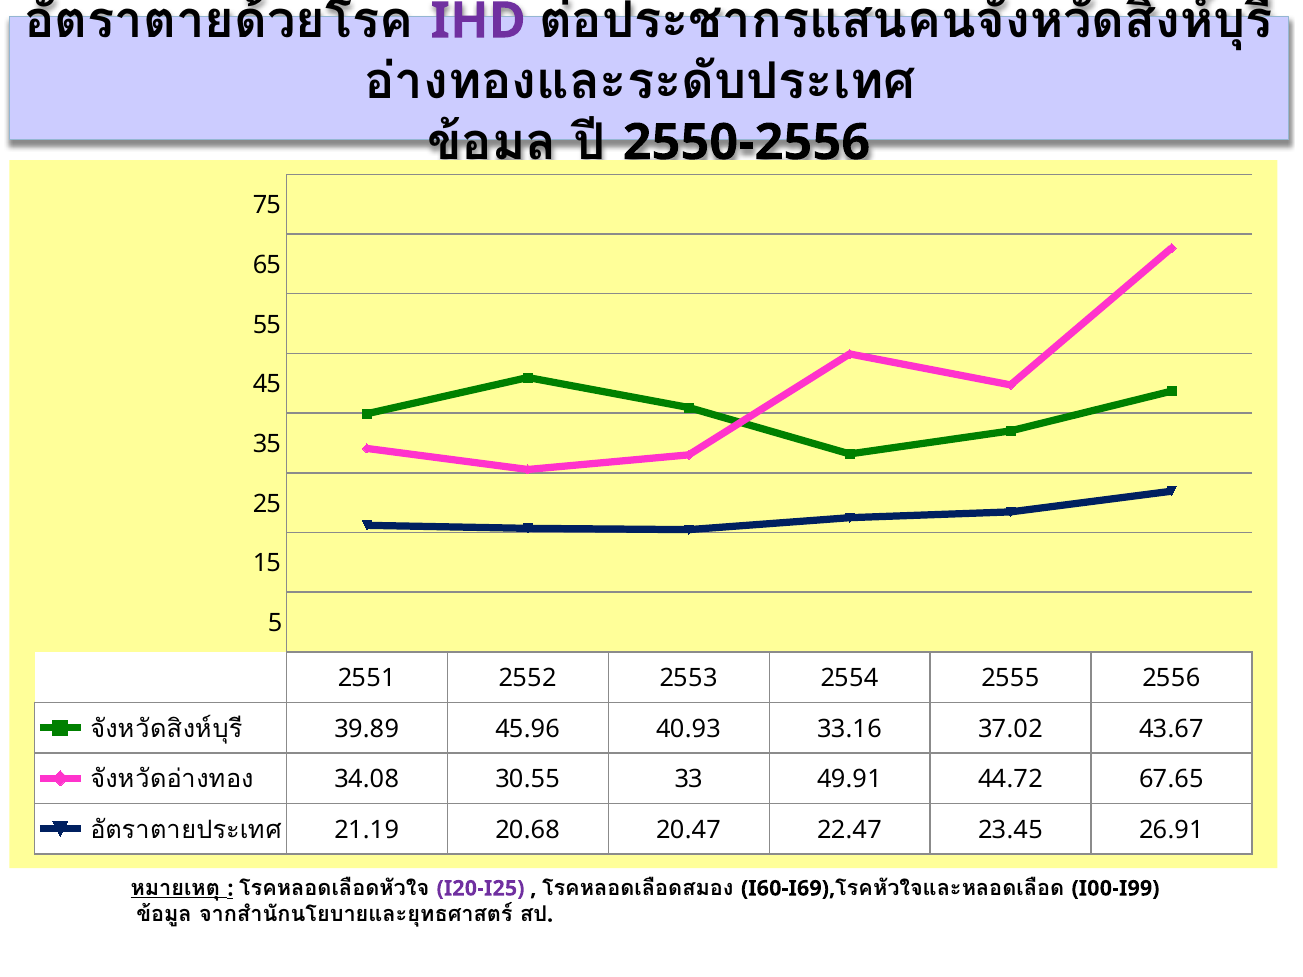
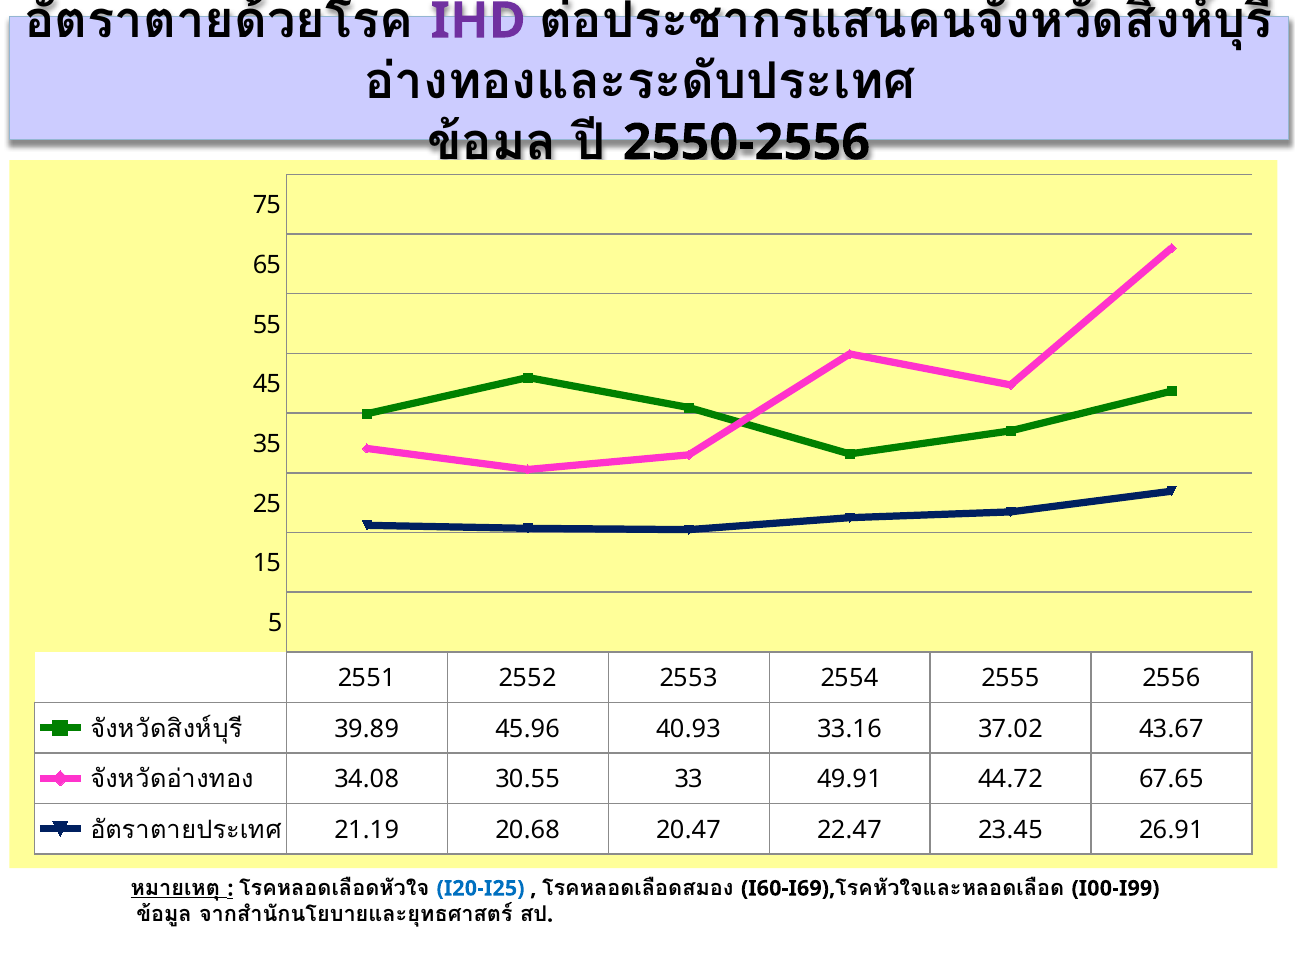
I20-I25 colour: purple -> blue
